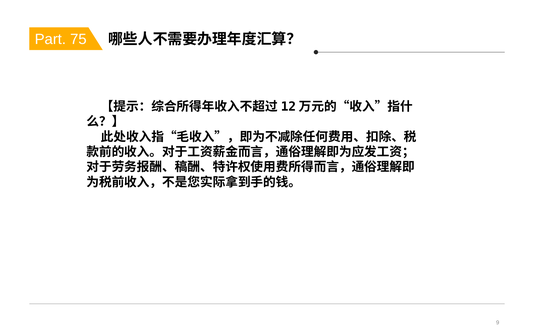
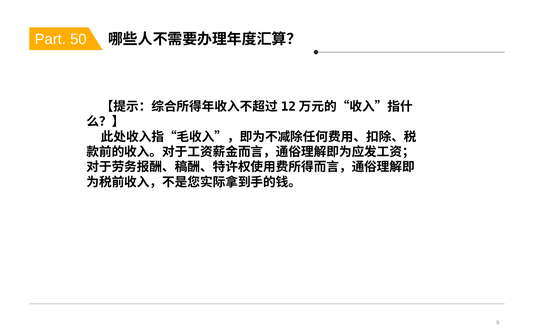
75: 75 -> 50
